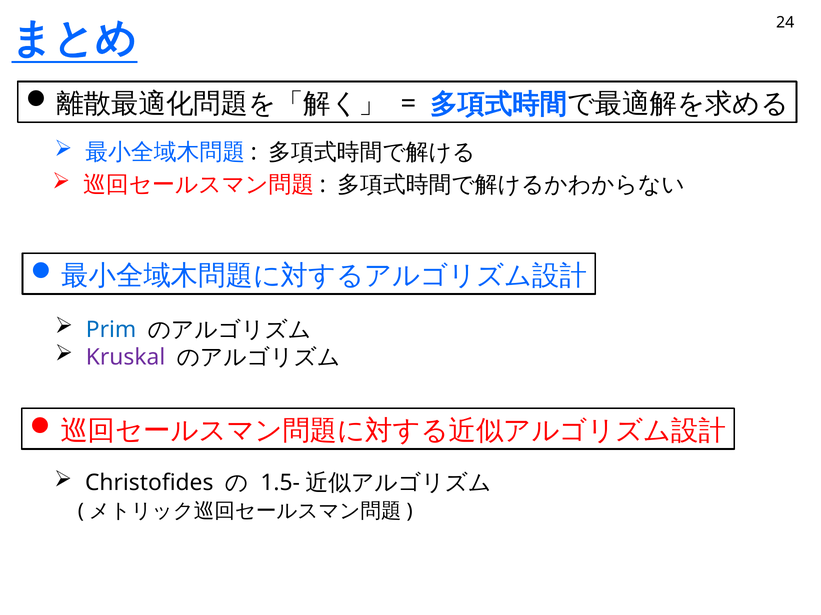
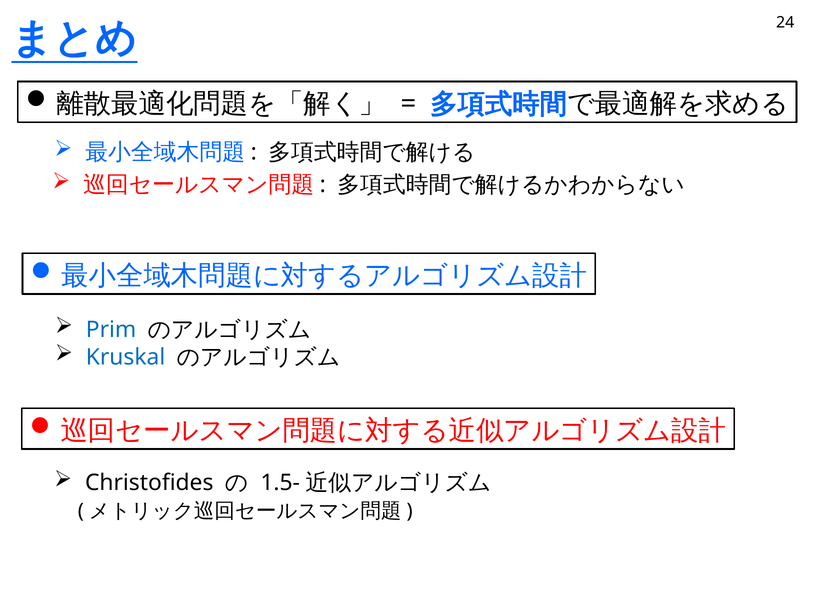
Kruskal colour: purple -> blue
